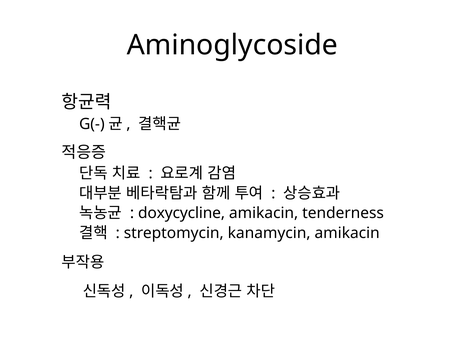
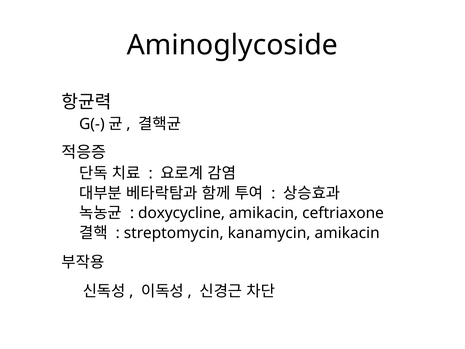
tenderness: tenderness -> ceftriaxone
